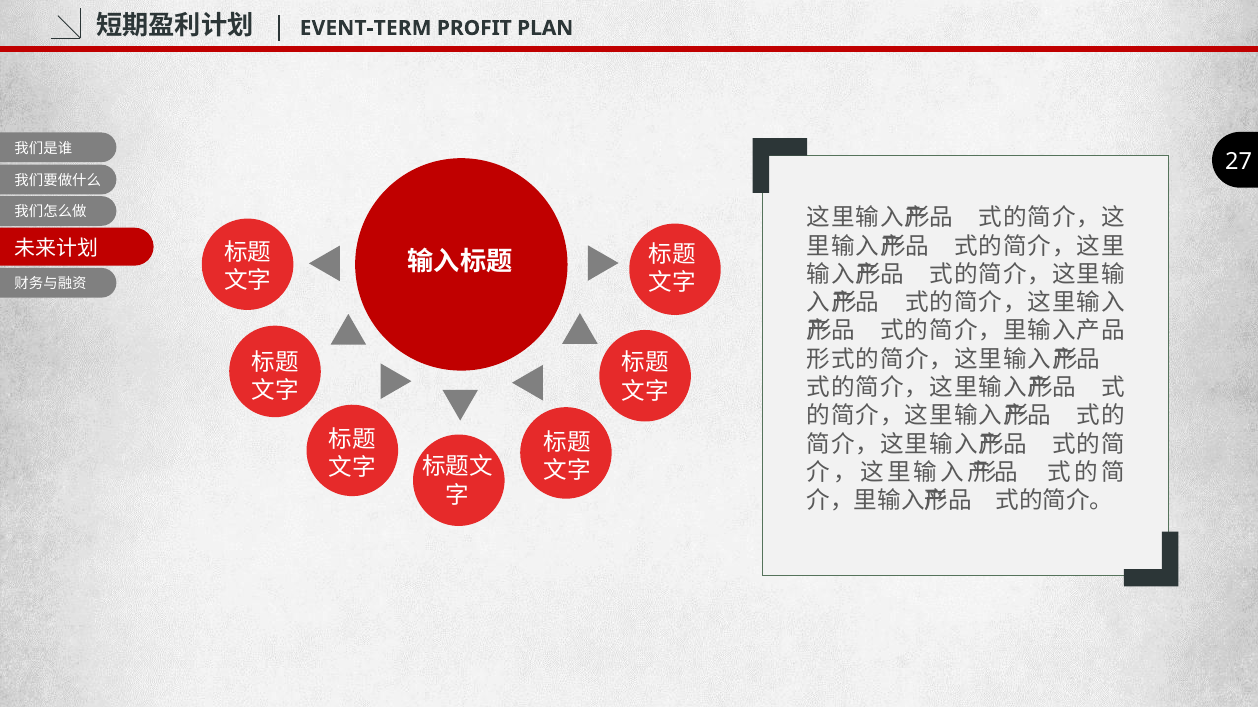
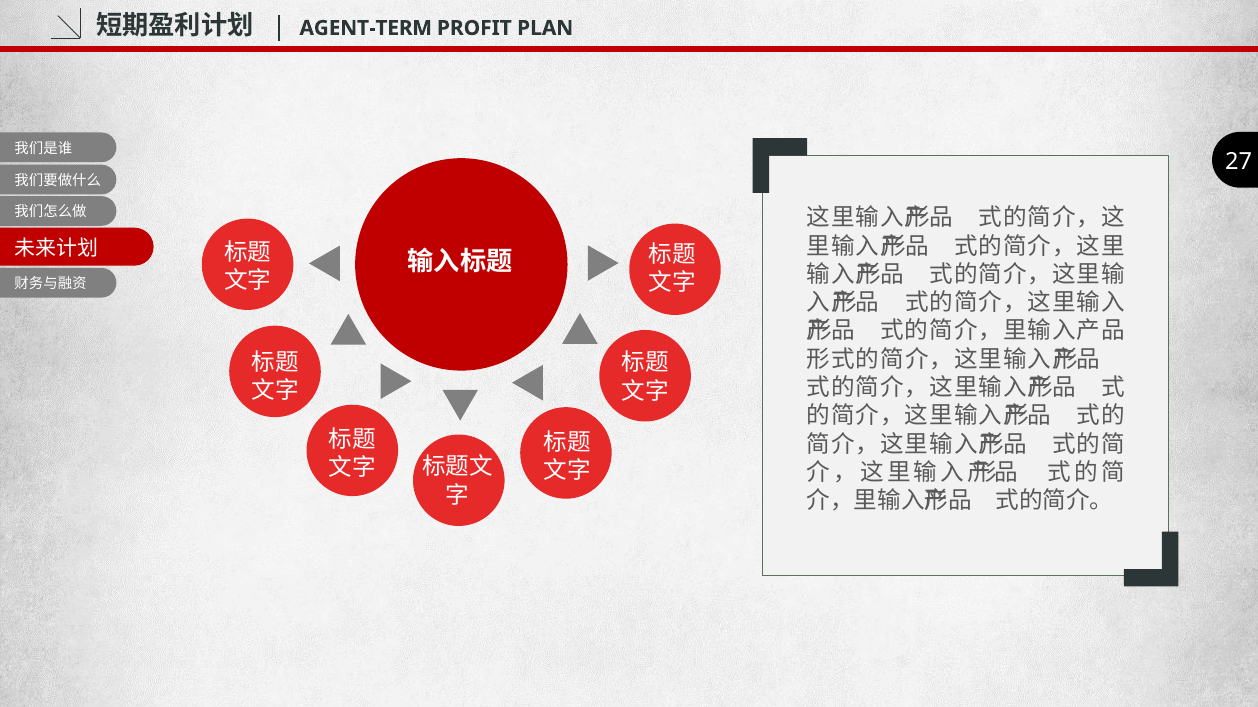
EVENT-TERM: EVENT-TERM -> AGENT-TERM
